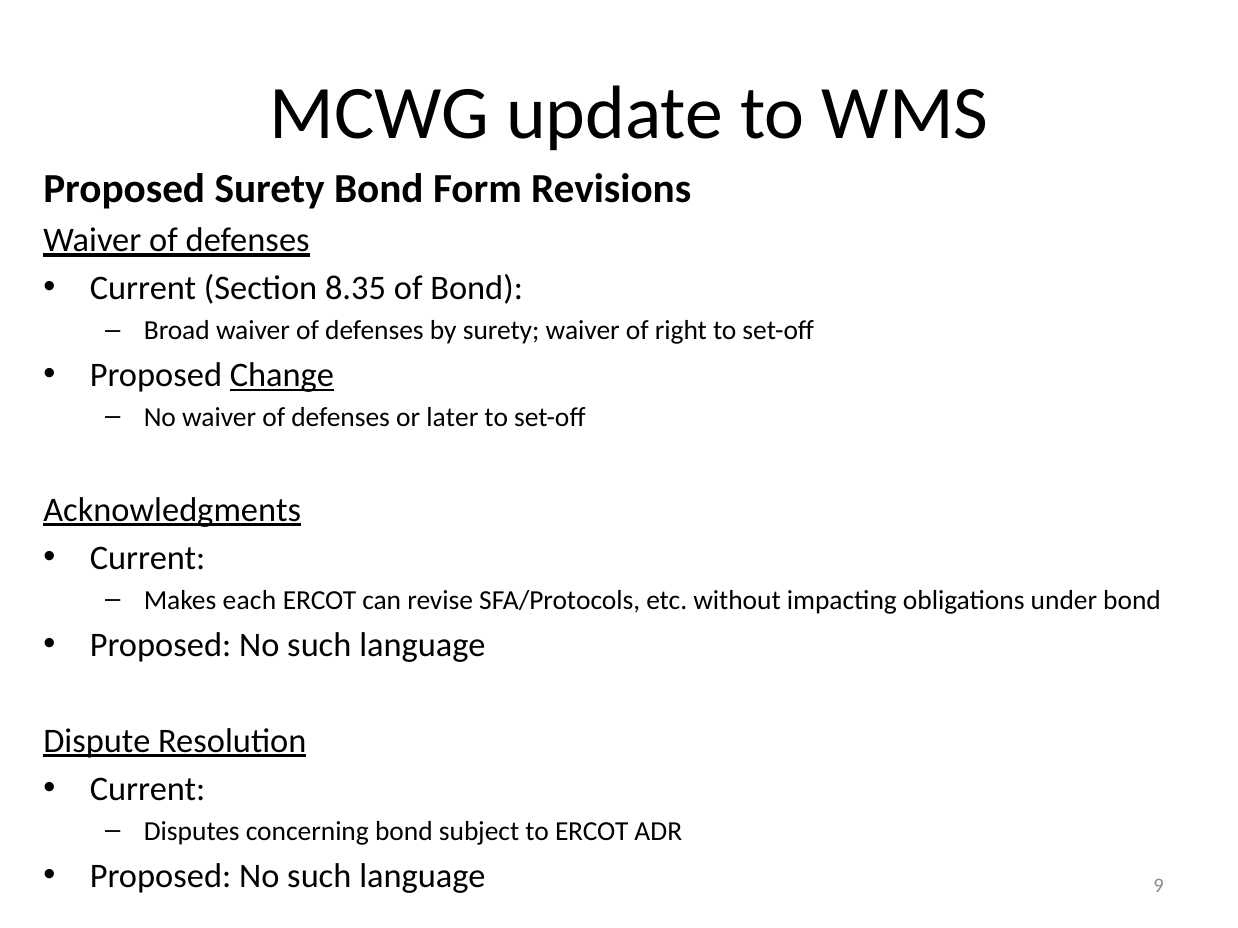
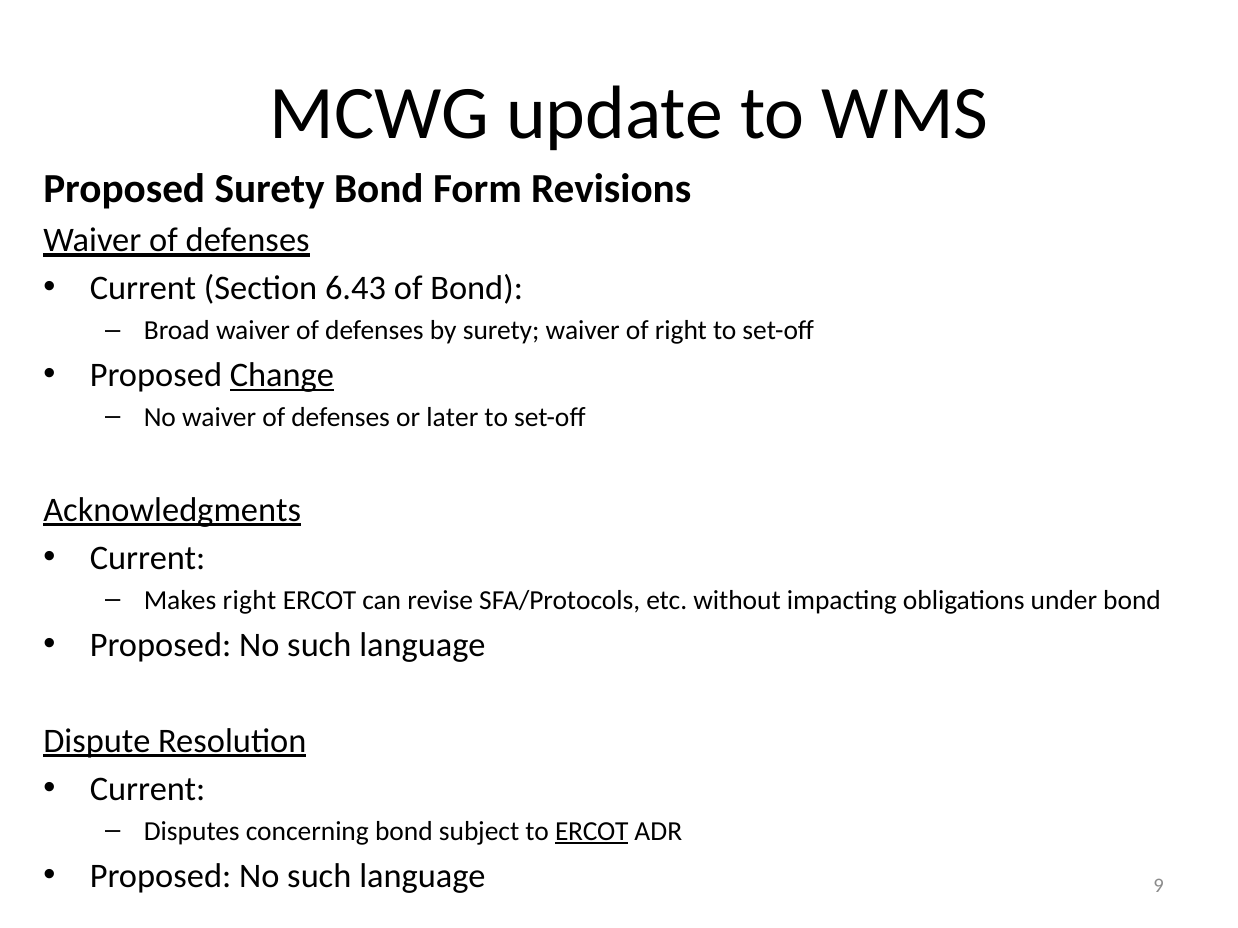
8.35: 8.35 -> 6.43
Makes each: each -> right
ERCOT at (592, 832) underline: none -> present
